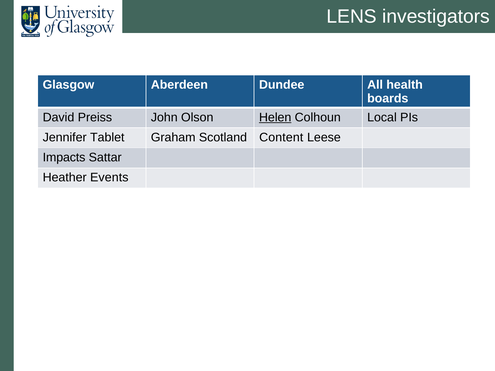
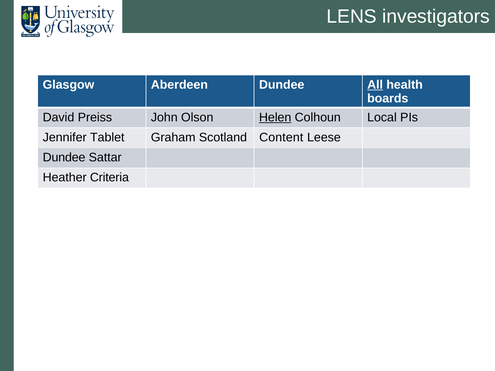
All underline: none -> present
Impacts at (64, 158): Impacts -> Dundee
Events: Events -> Criteria
